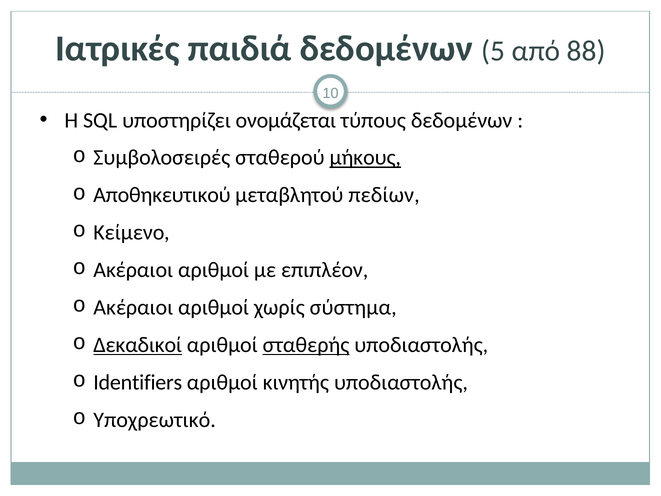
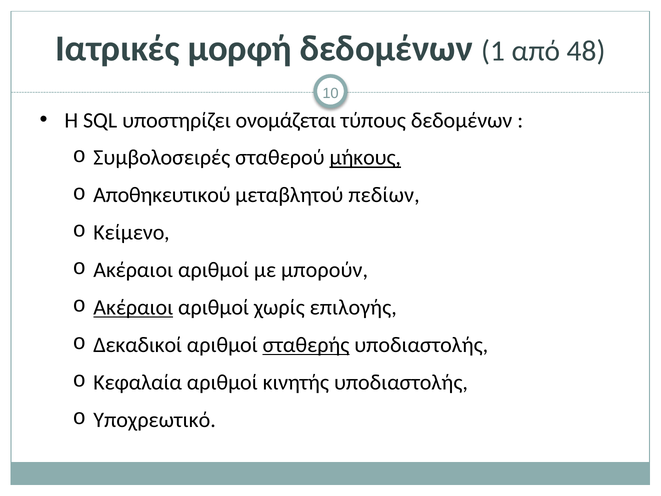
παιδιά: παιδιά -> μορφή
5: 5 -> 1
88: 88 -> 48
επιπλέον: επιπλέον -> μπορούν
Ακέραιοι at (133, 307) underline: none -> present
σύστημα: σύστημα -> επιλογής
Δεκαδικοί underline: present -> none
Identifiers: Identifiers -> Κεφαλαία
